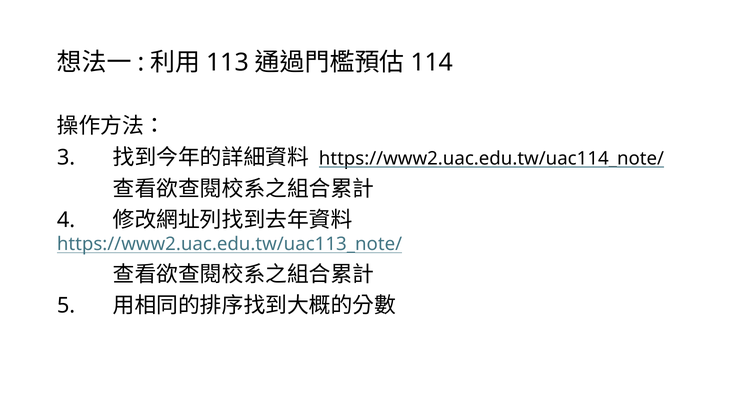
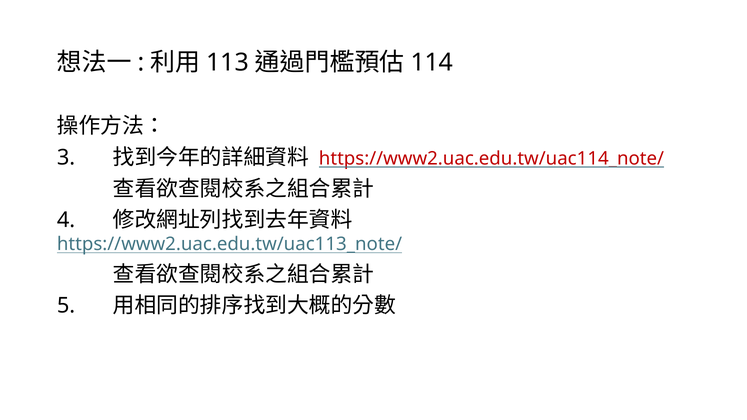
https://www2.uac.edu.tw/uac114_note/ colour: black -> red
